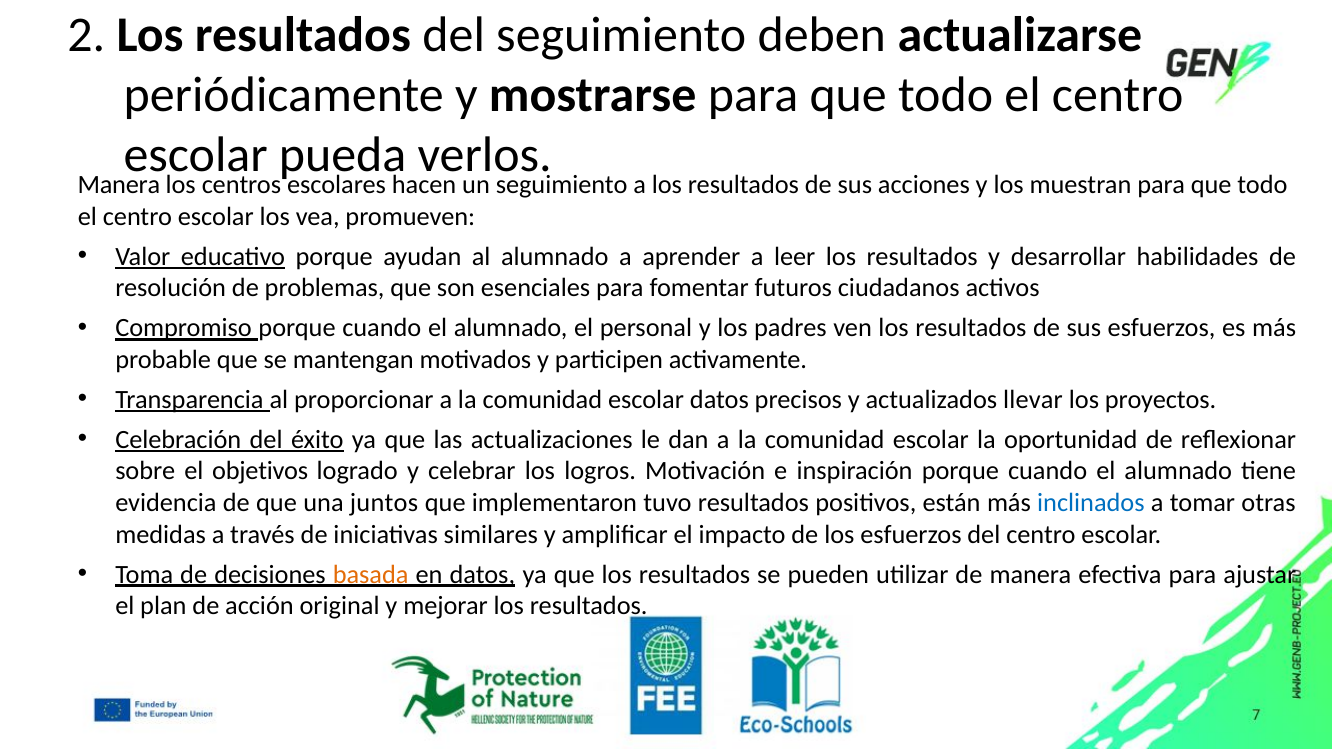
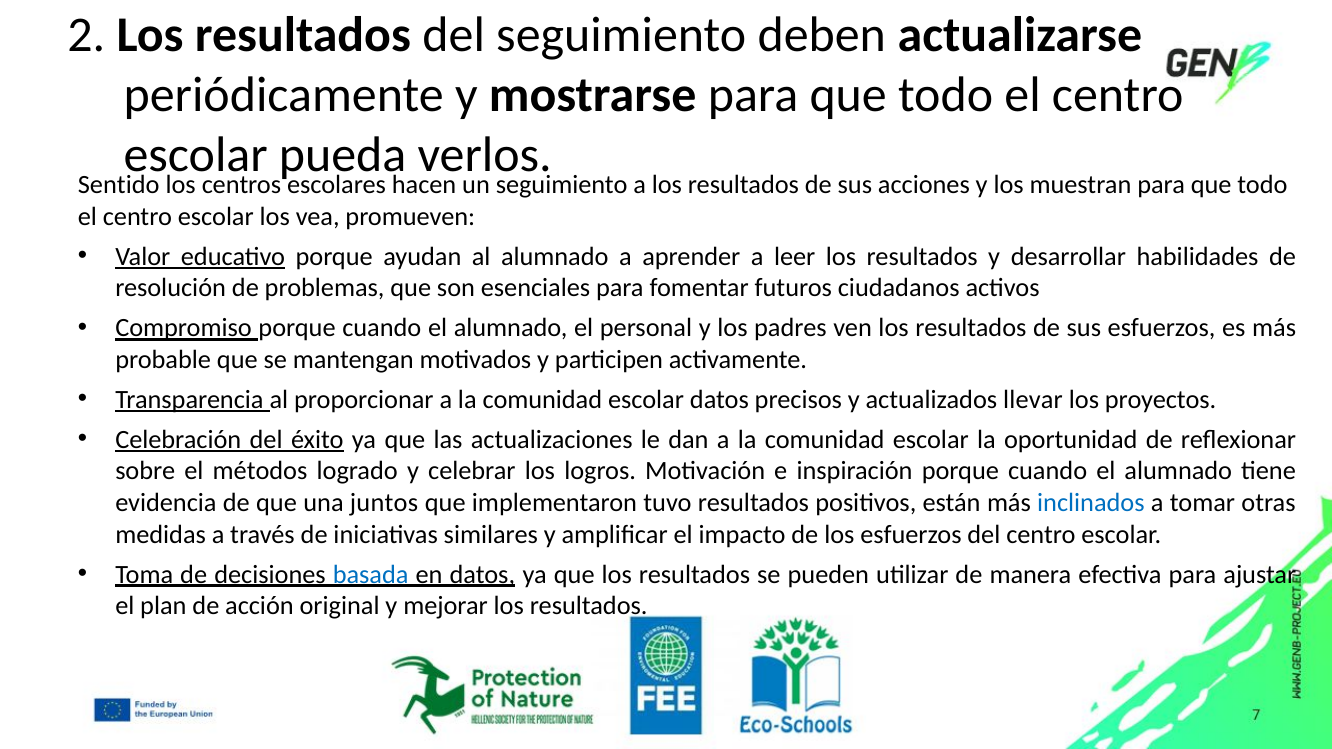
Manera at (119, 185): Manera -> Sentido
objetivos: objetivos -> métodos
basada colour: orange -> blue
